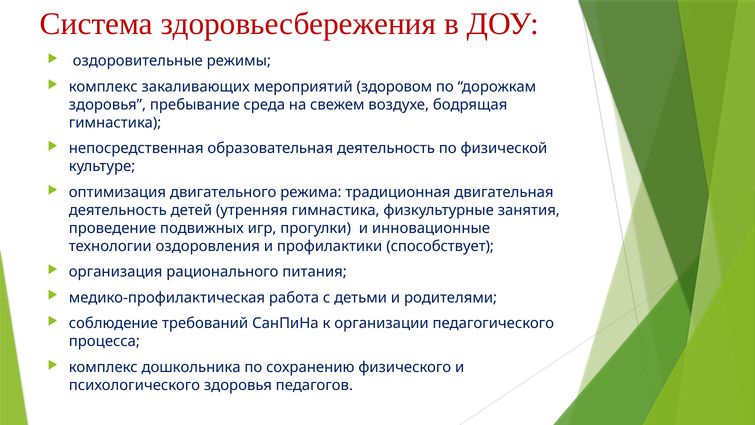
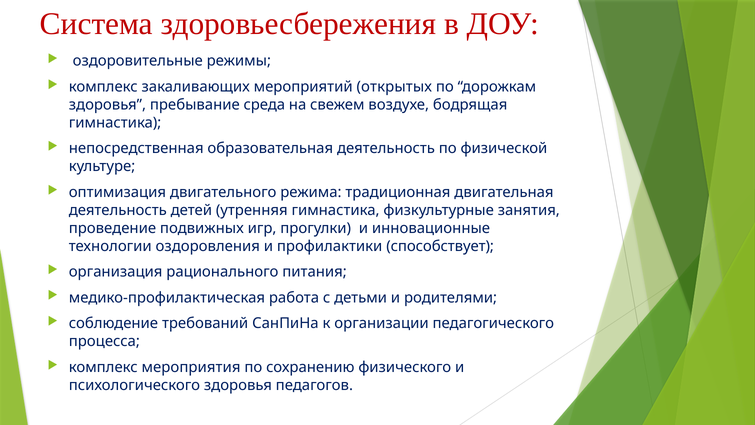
здоровом: здоровом -> открытых
дошкольника: дошкольника -> мероприятия
